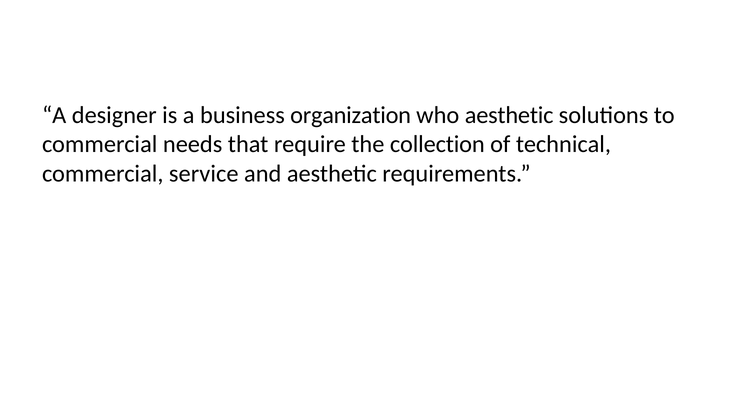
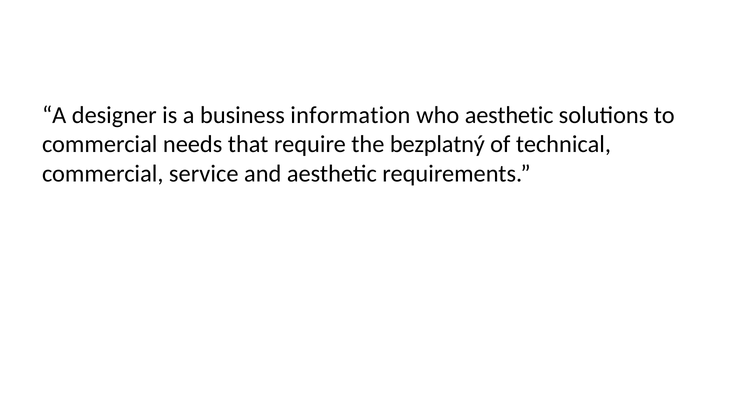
organization: organization -> information
collection: collection -> bezplatný
